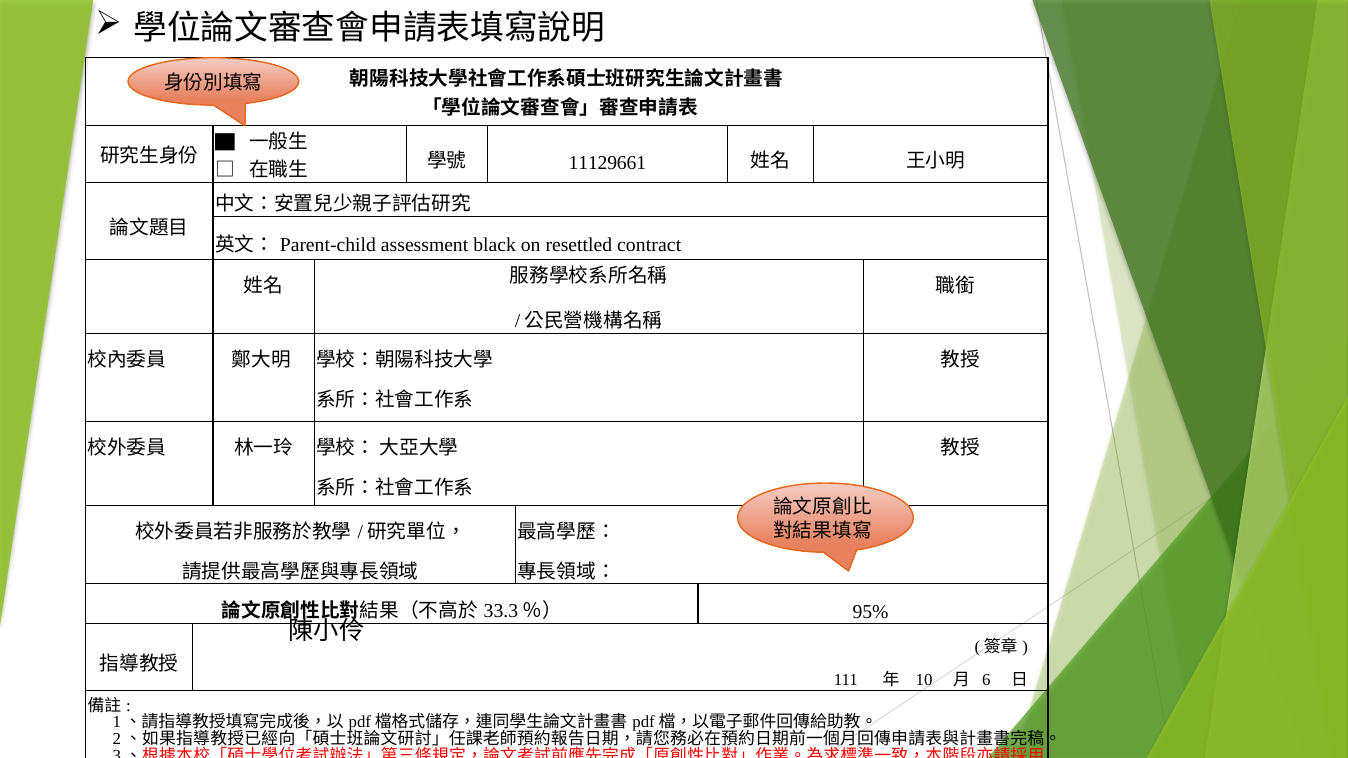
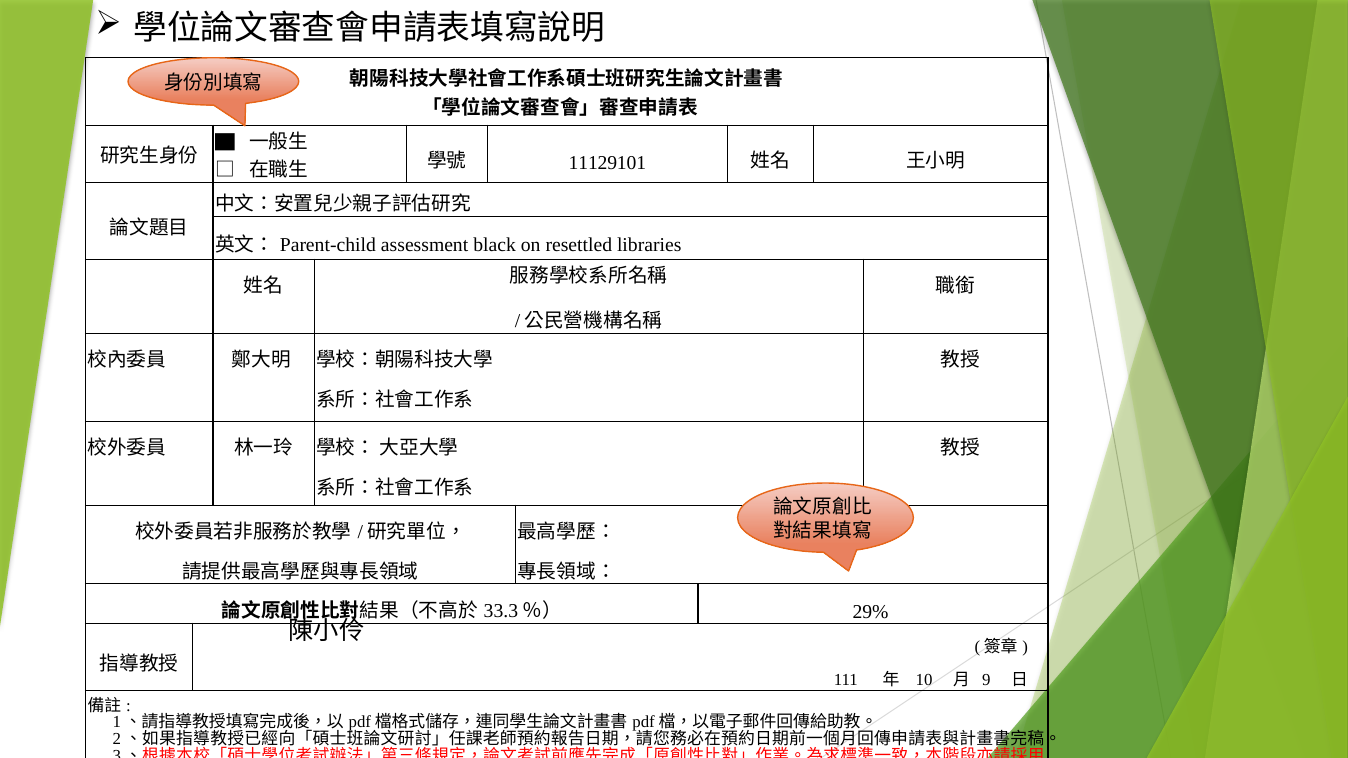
11129661: 11129661 -> 11129101
contract: contract -> libraries
95%: 95% -> 29%
6: 6 -> 9
